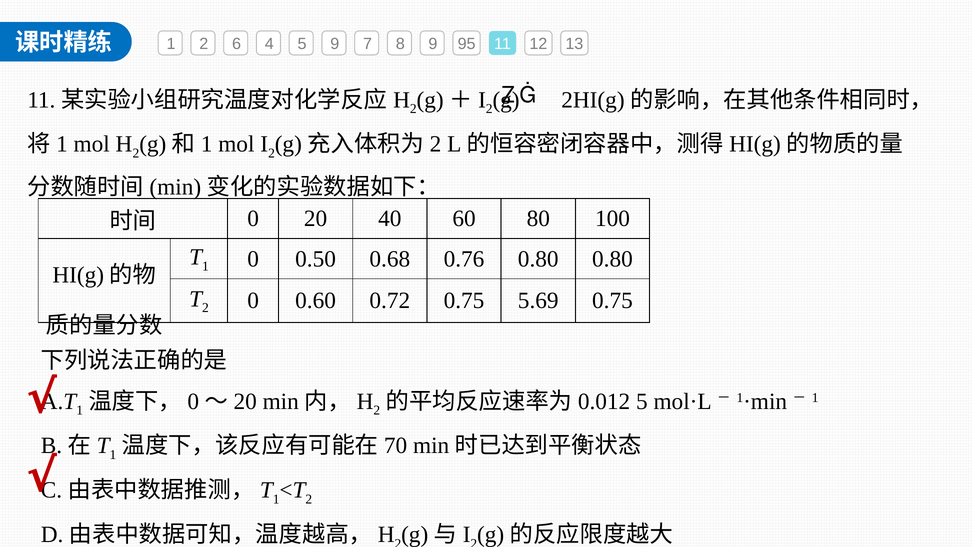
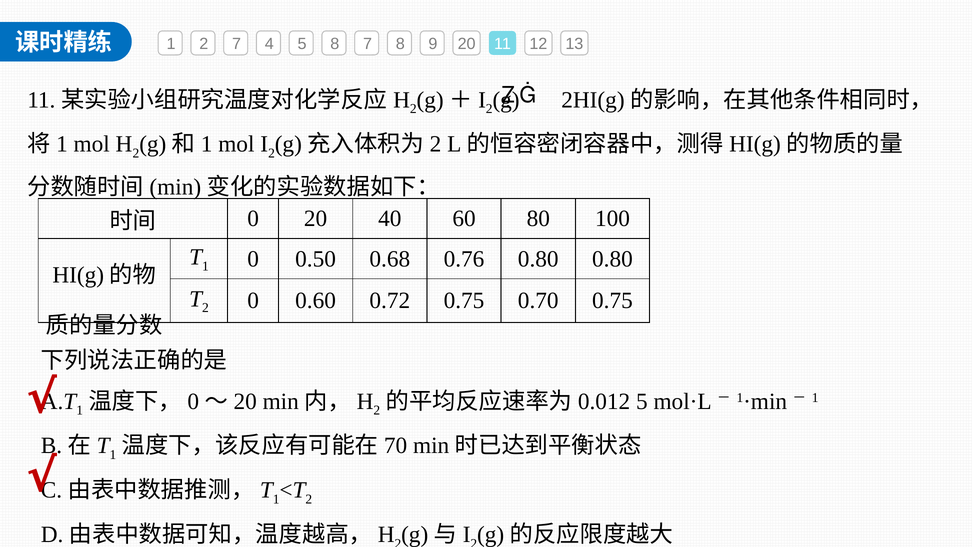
2 6: 6 -> 7
5 9: 9 -> 8
9 95: 95 -> 20
5.69: 5.69 -> 0.70
